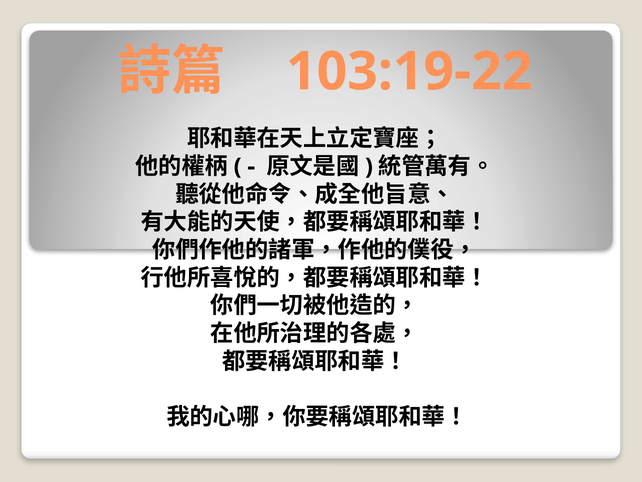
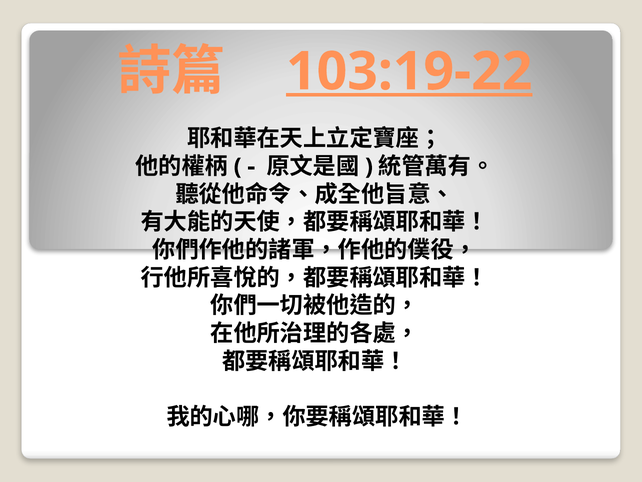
103:19-22 underline: none -> present
